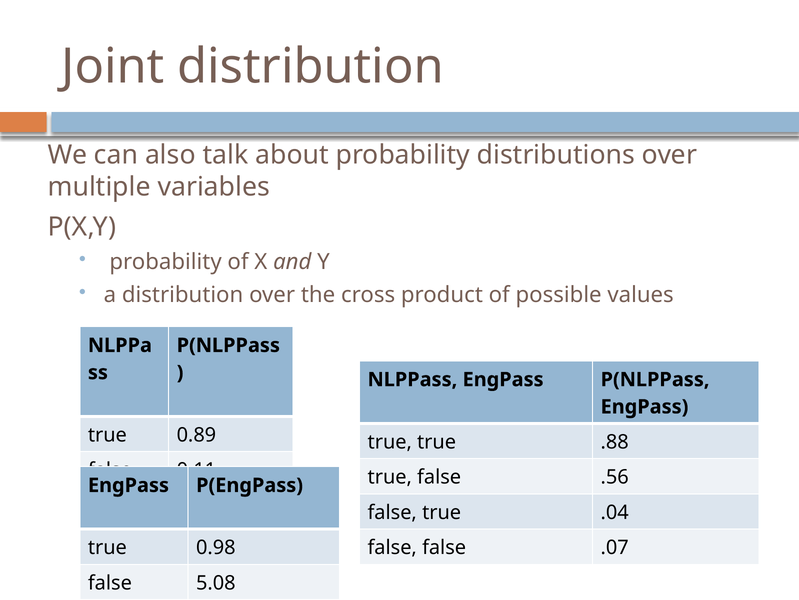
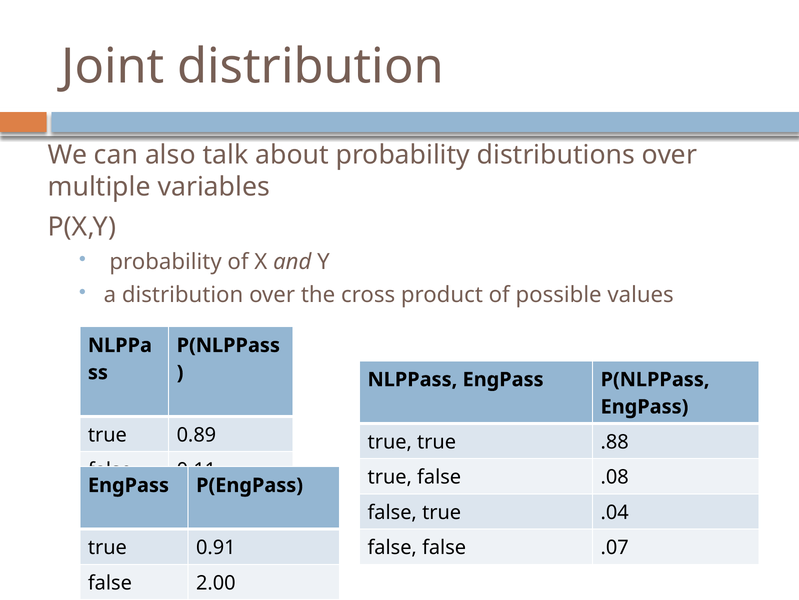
.56: .56 -> .08
0.98: 0.98 -> 0.91
5.08: 5.08 -> 2.00
